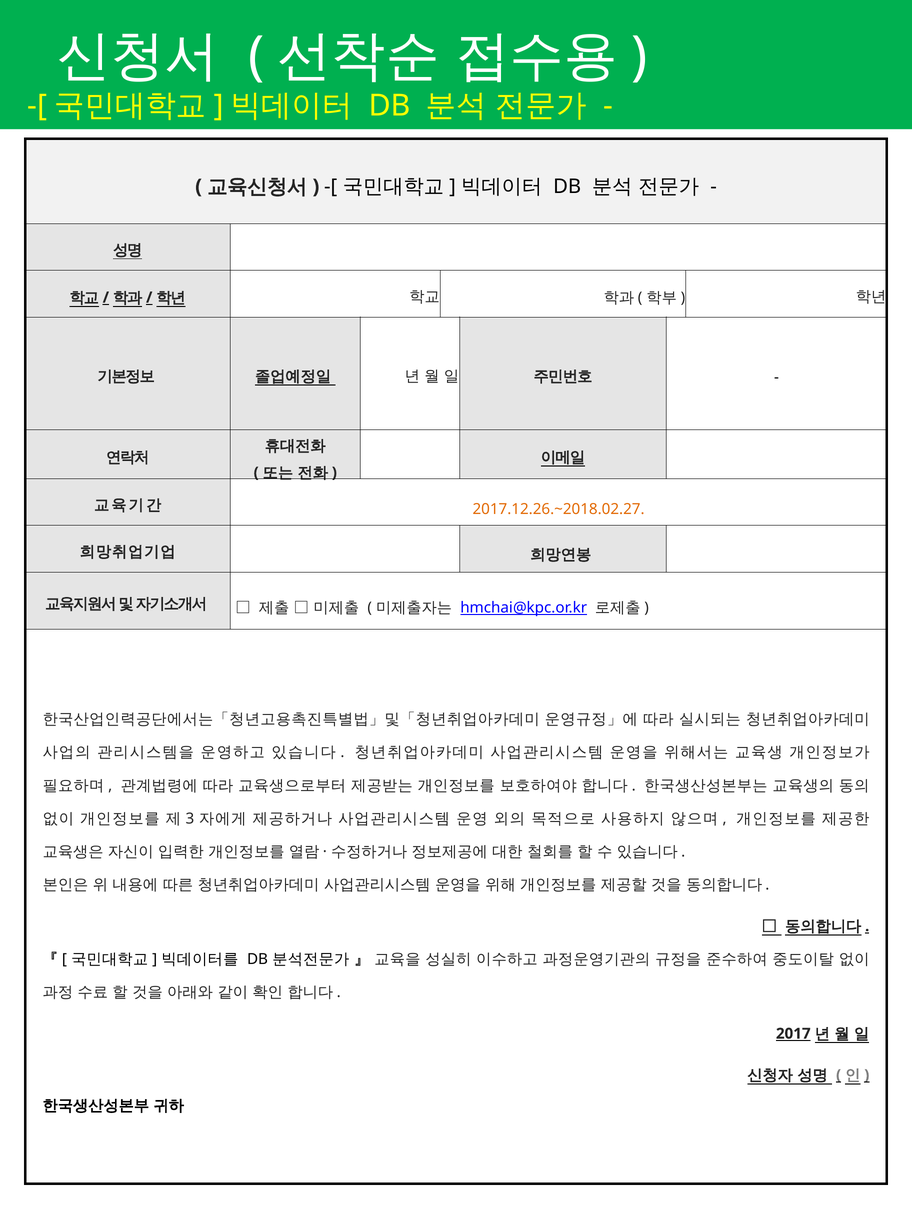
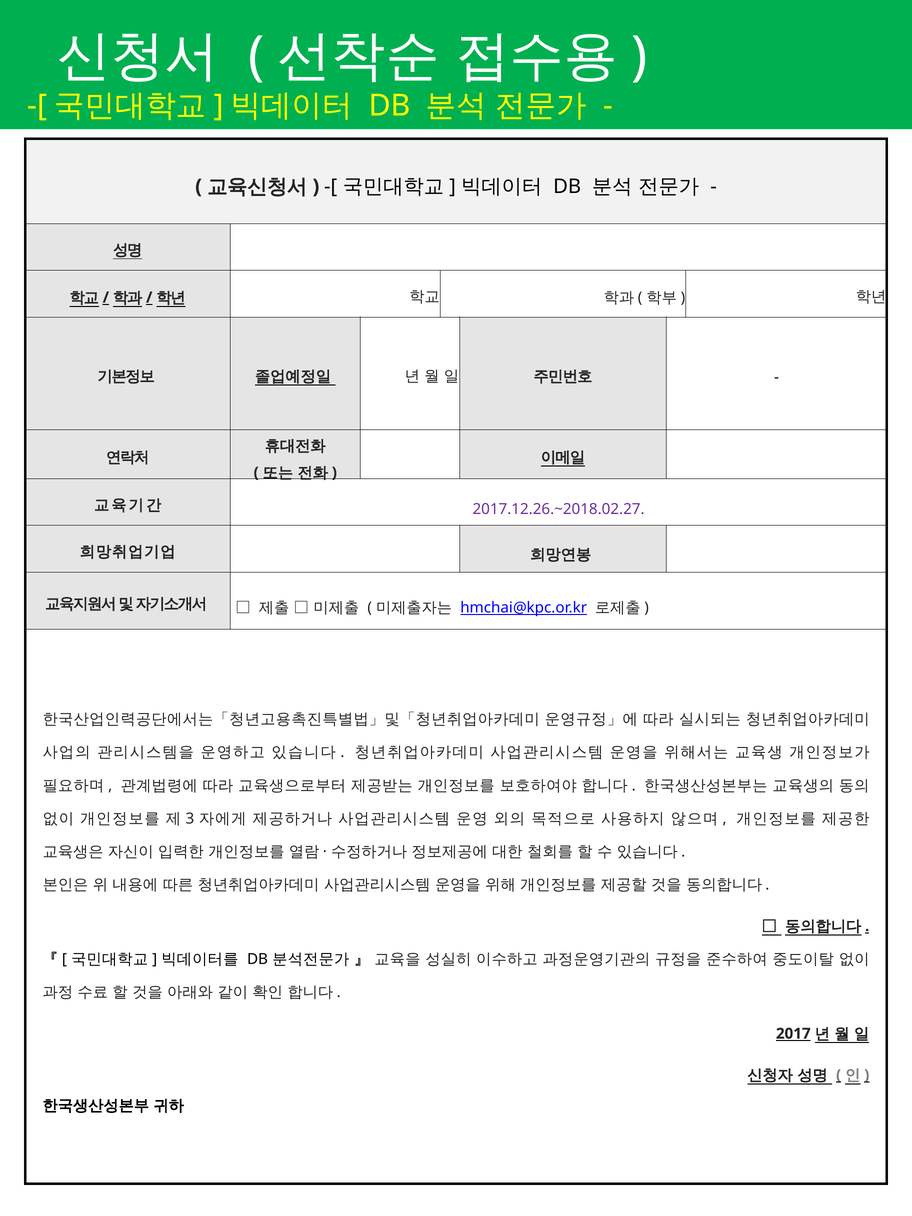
2017.12.26.~2018.02.27 colour: orange -> purple
